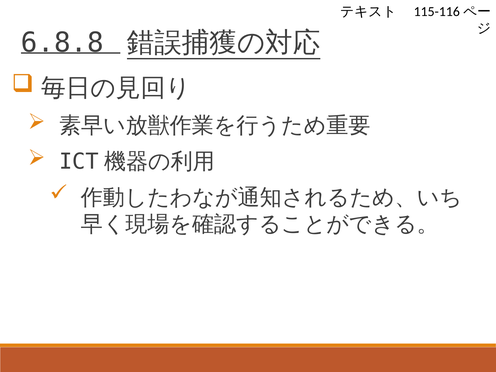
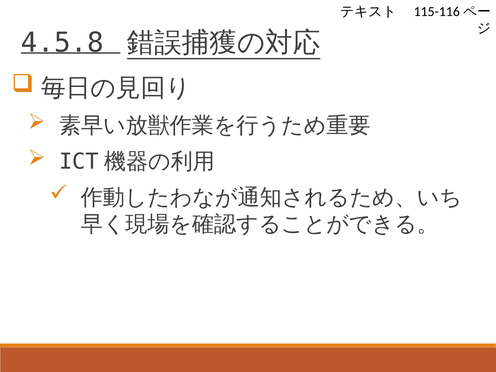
6.8.8: 6.8.8 -> 4.5.8
